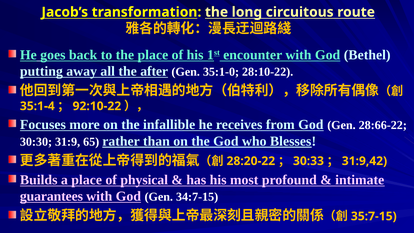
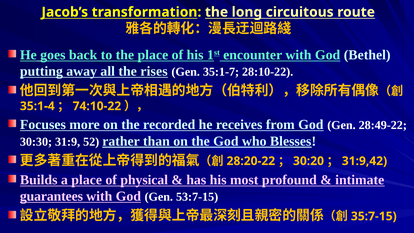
after: after -> rises
35:1-0: 35:1-0 -> 35:1-7
92:10-22: 92:10-22 -> 74:10-22
infallible: infallible -> recorded
28:66-22: 28:66-22 -> 28:49-22
65: 65 -> 52
30:33: 30:33 -> 30:20
34:7-15: 34:7-15 -> 53:7-15
